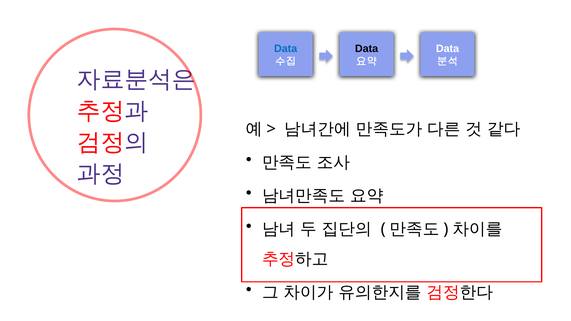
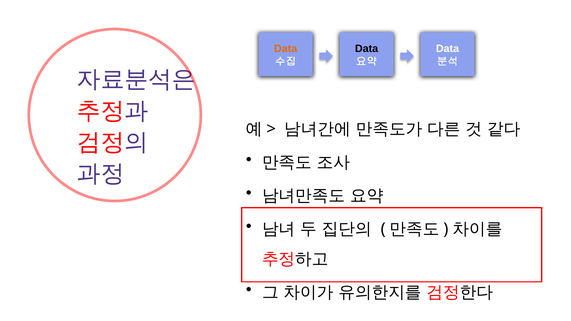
Data at (286, 49) colour: blue -> orange
